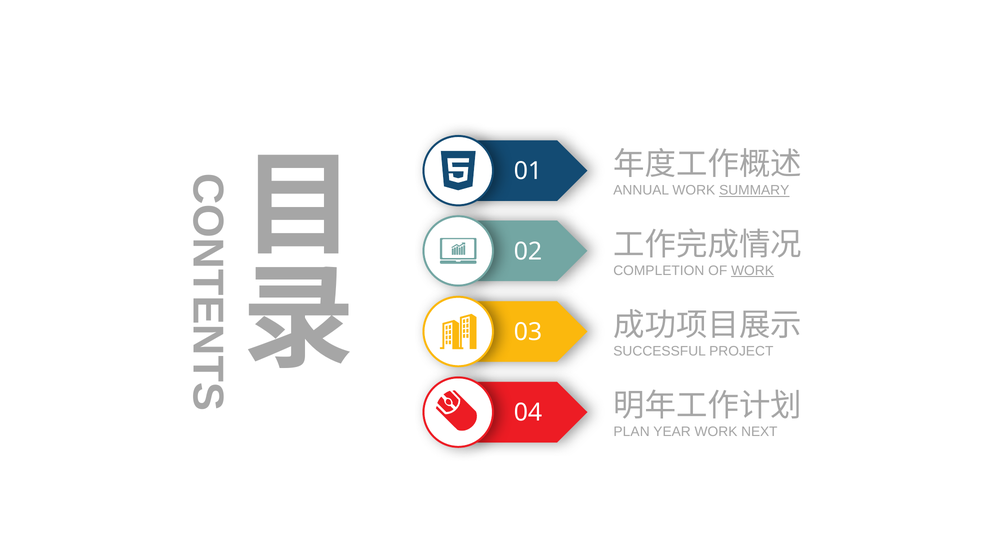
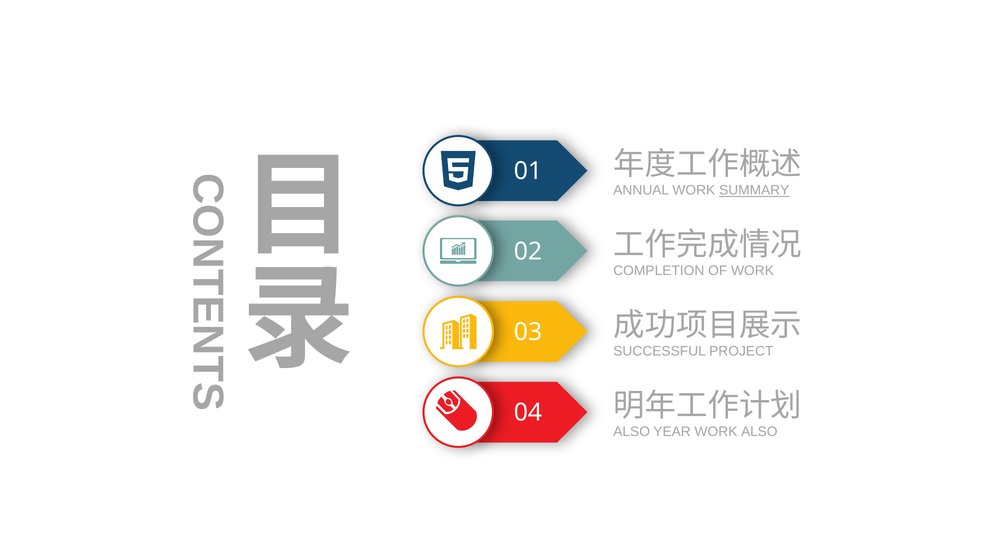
WORK at (753, 271) underline: present -> none
PLAN at (632, 432): PLAN -> ALSO
WORK NEXT: NEXT -> ALSO
